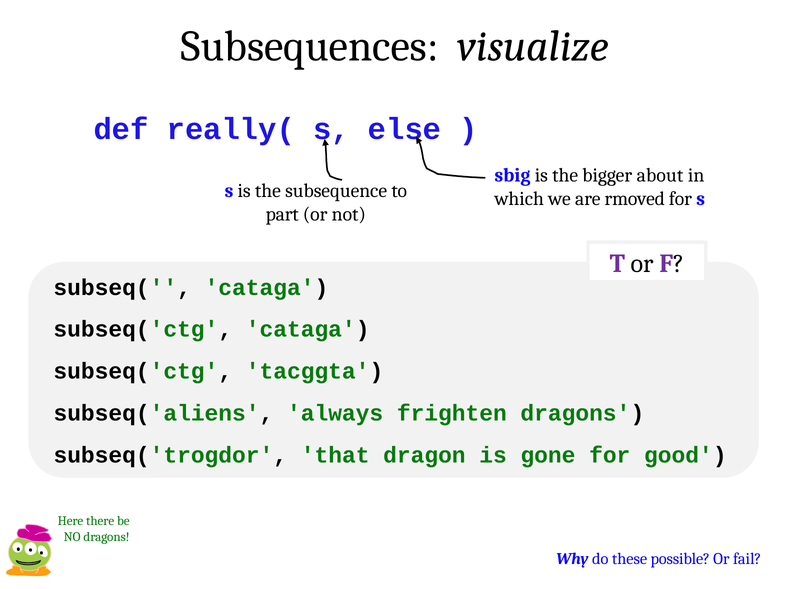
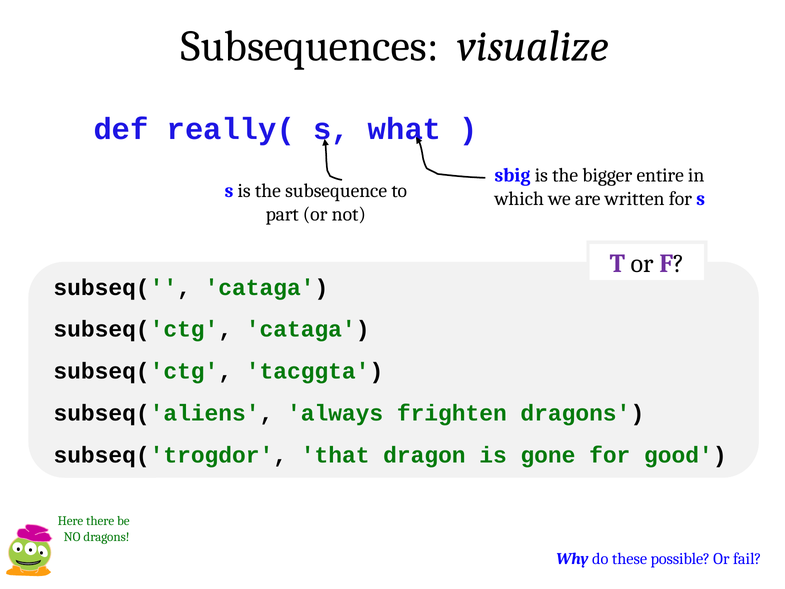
else: else -> what
about: about -> entire
rmoved: rmoved -> written
